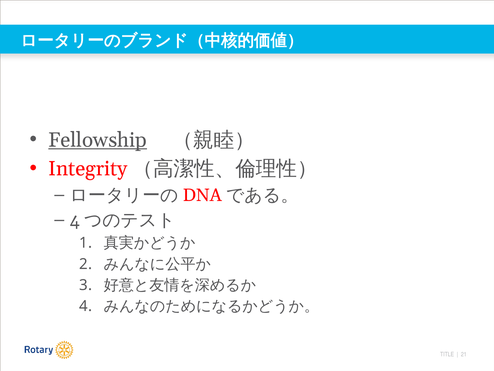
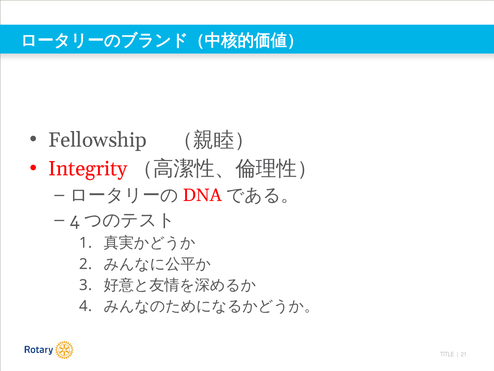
Fellowship underline: present -> none
